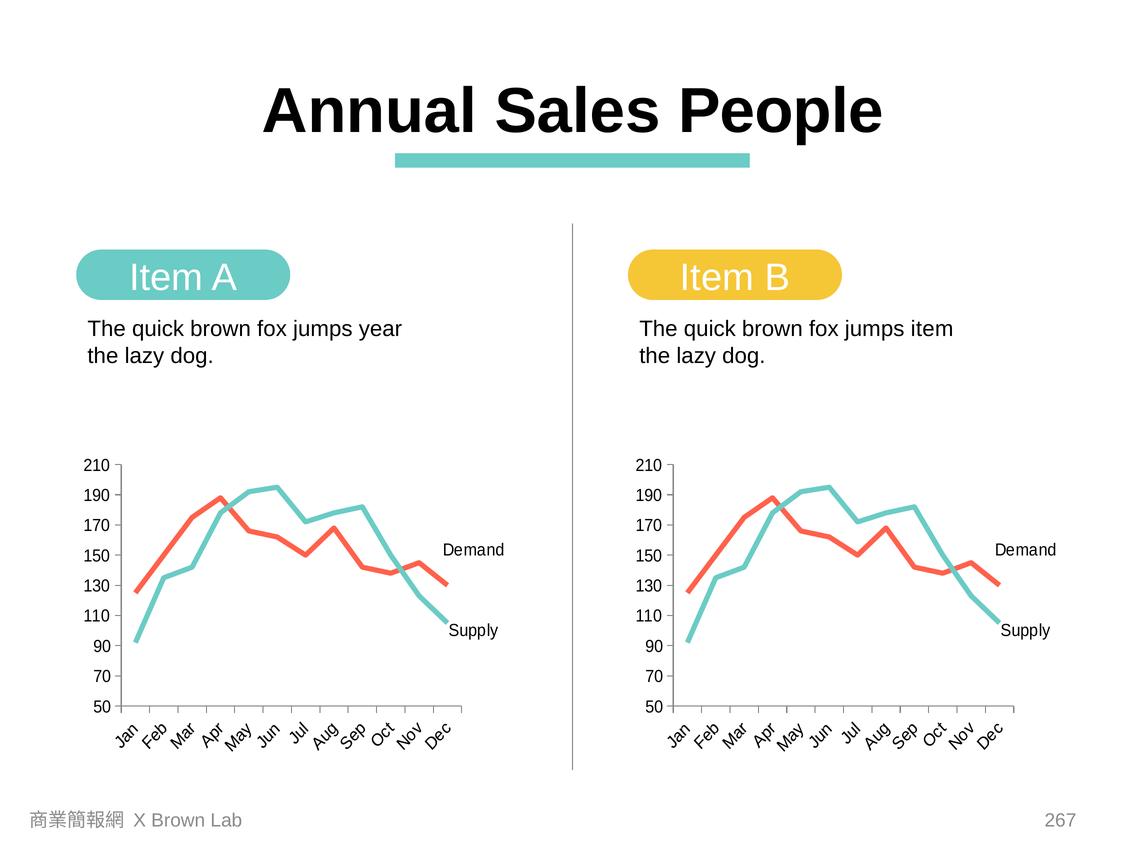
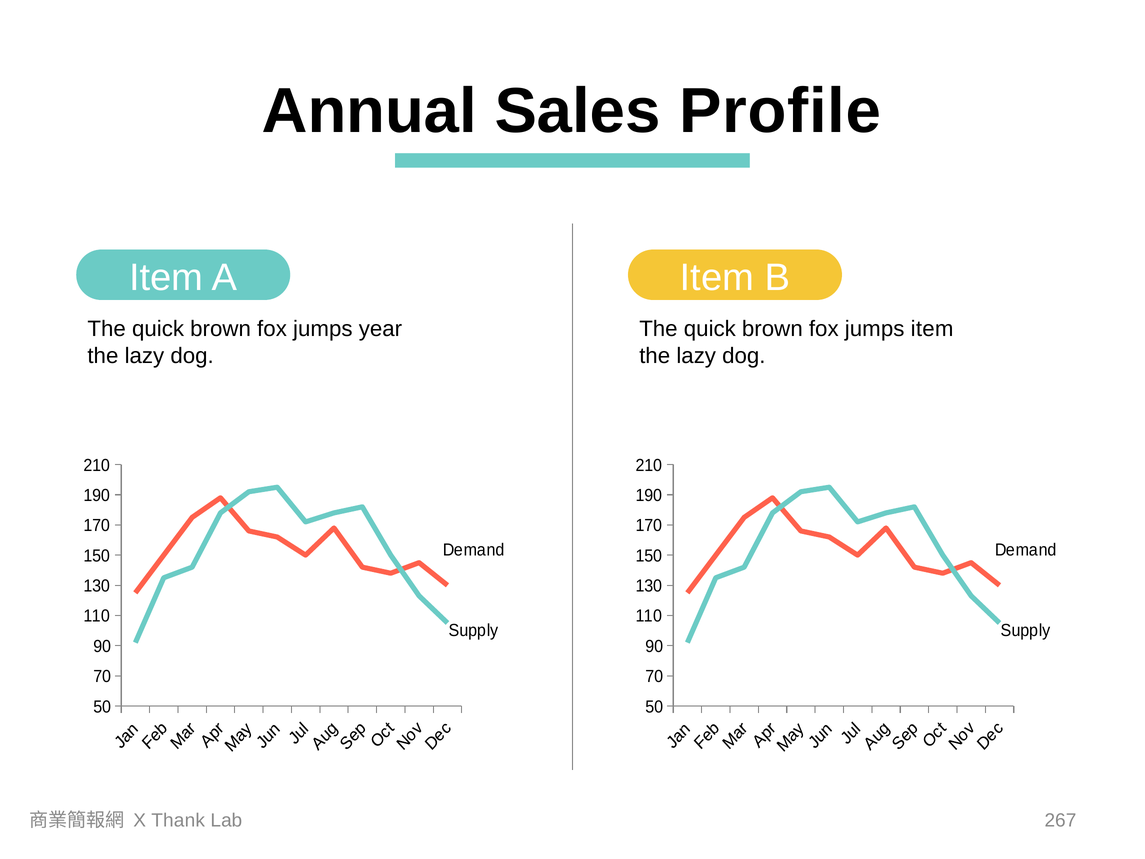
People: People -> Profile
X Brown: Brown -> Thank
